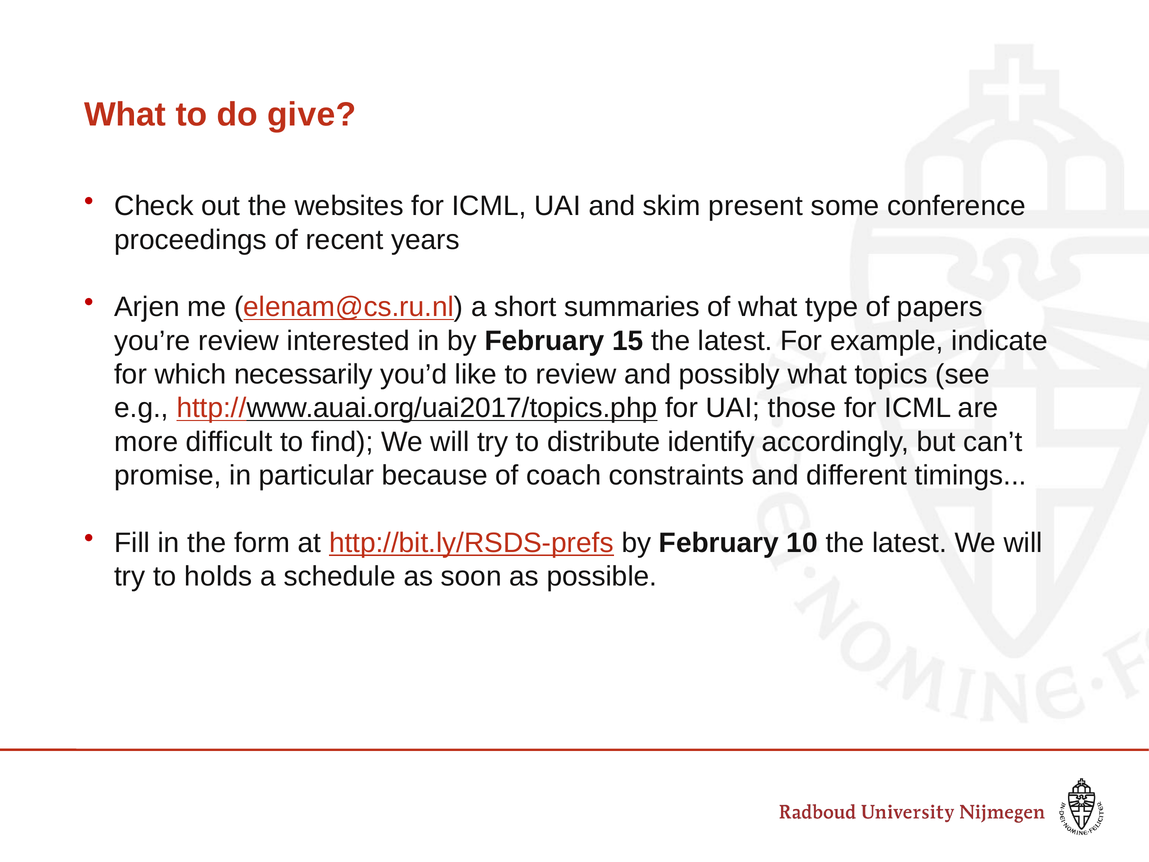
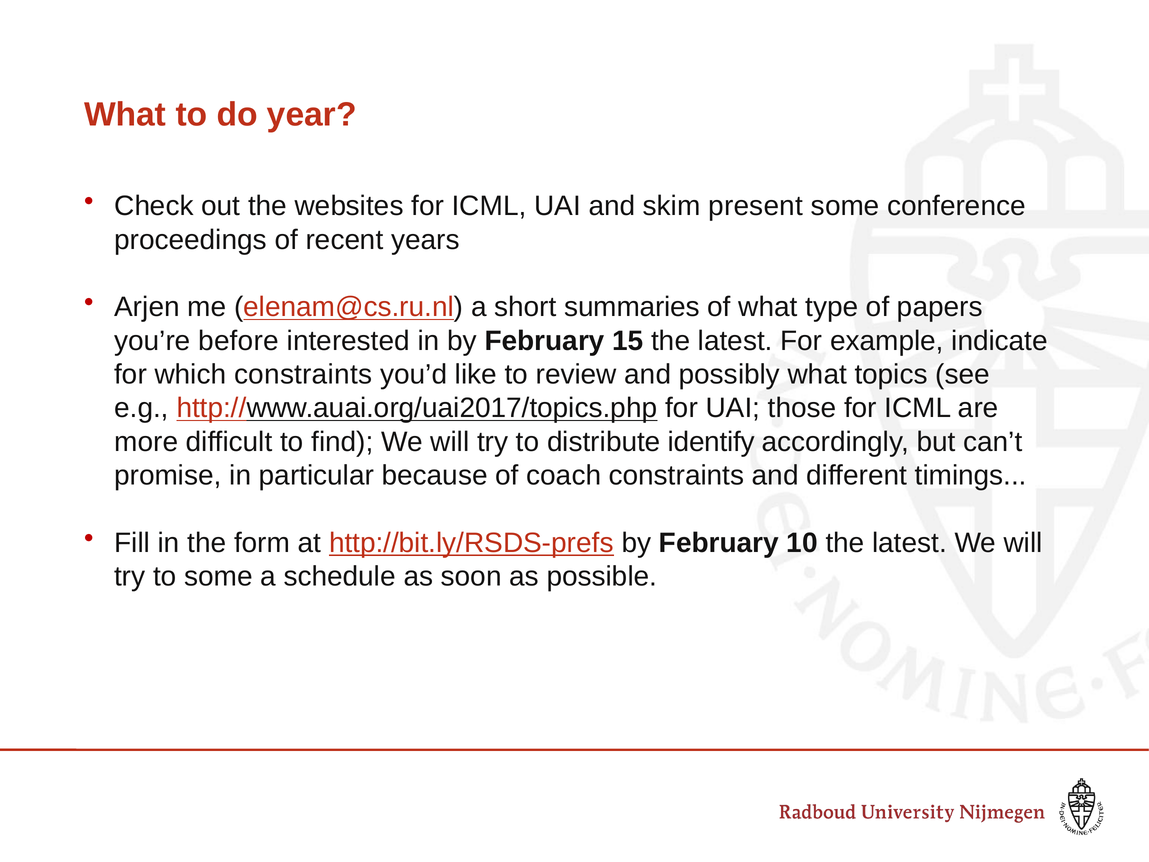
give: give -> year
you’re review: review -> before
which necessarily: necessarily -> constraints
to holds: holds -> some
